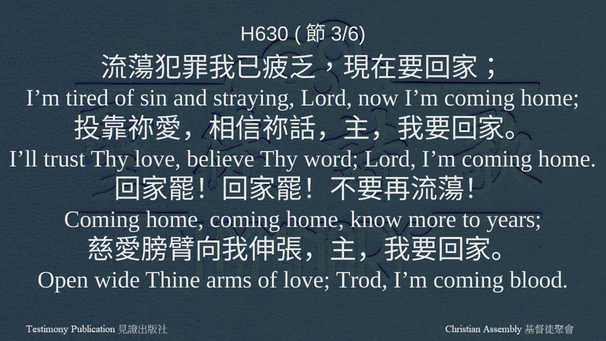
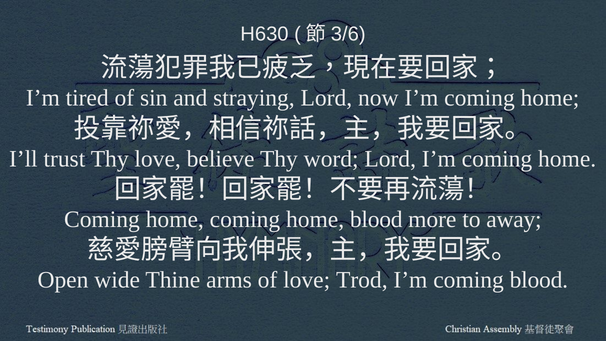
home know: know -> blood
years: years -> away
